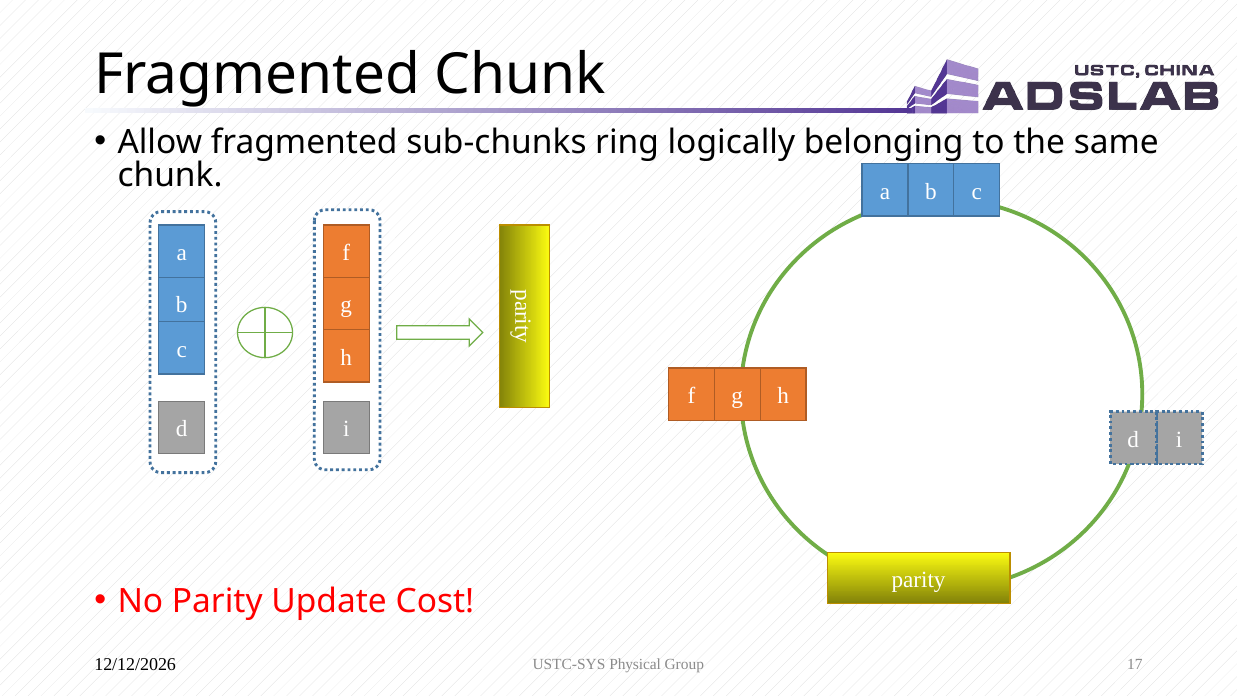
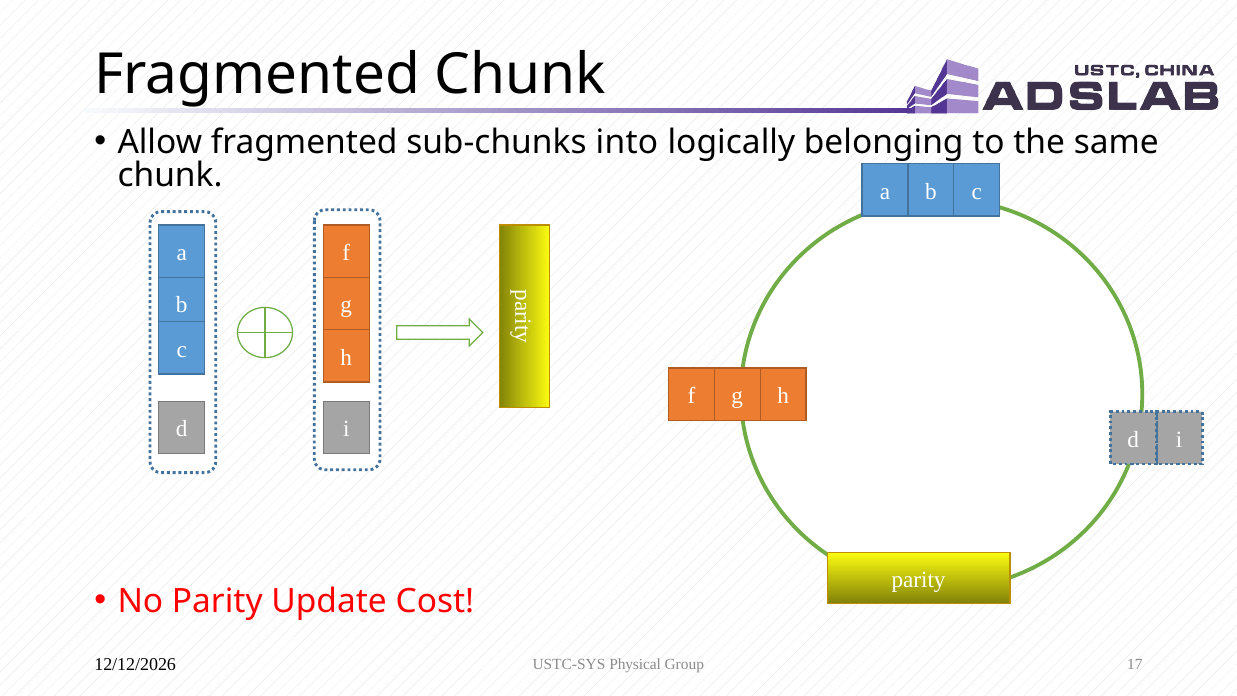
ring: ring -> into
